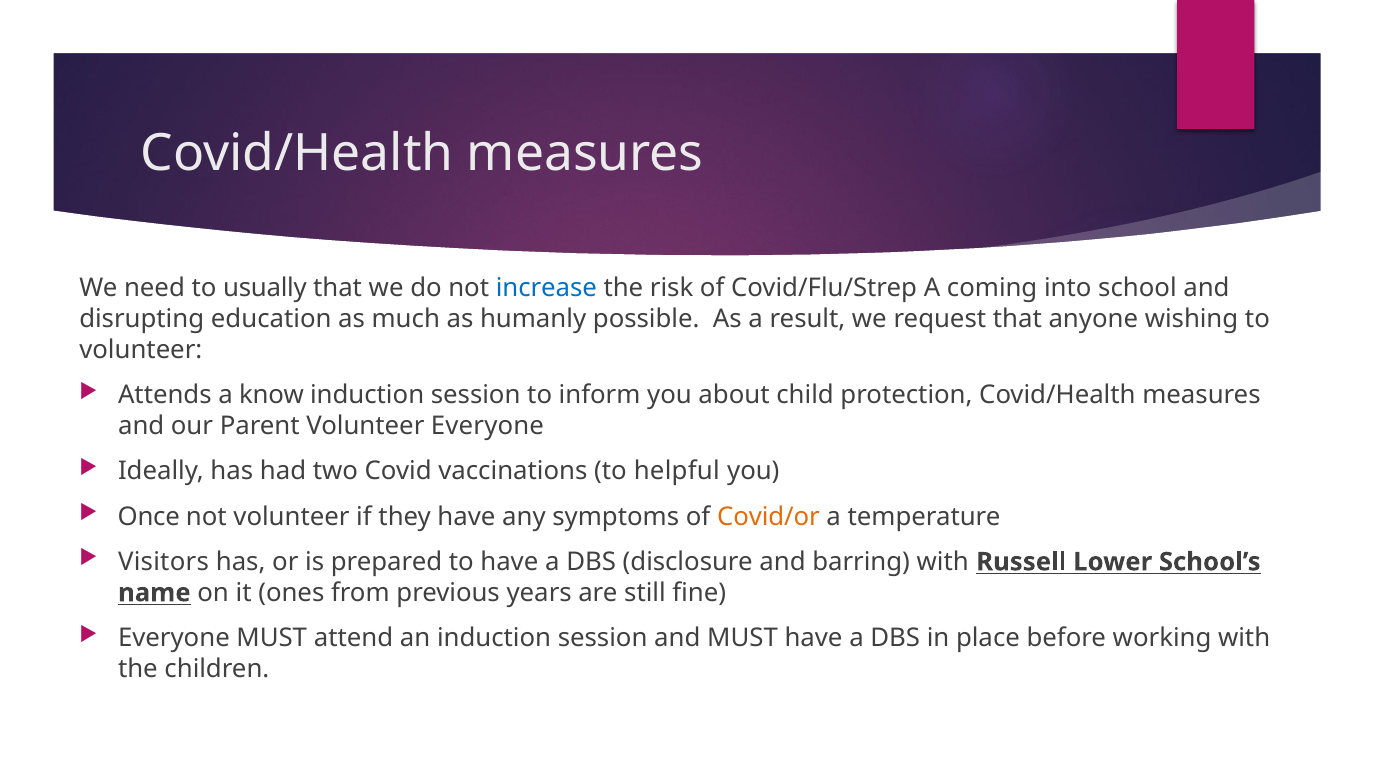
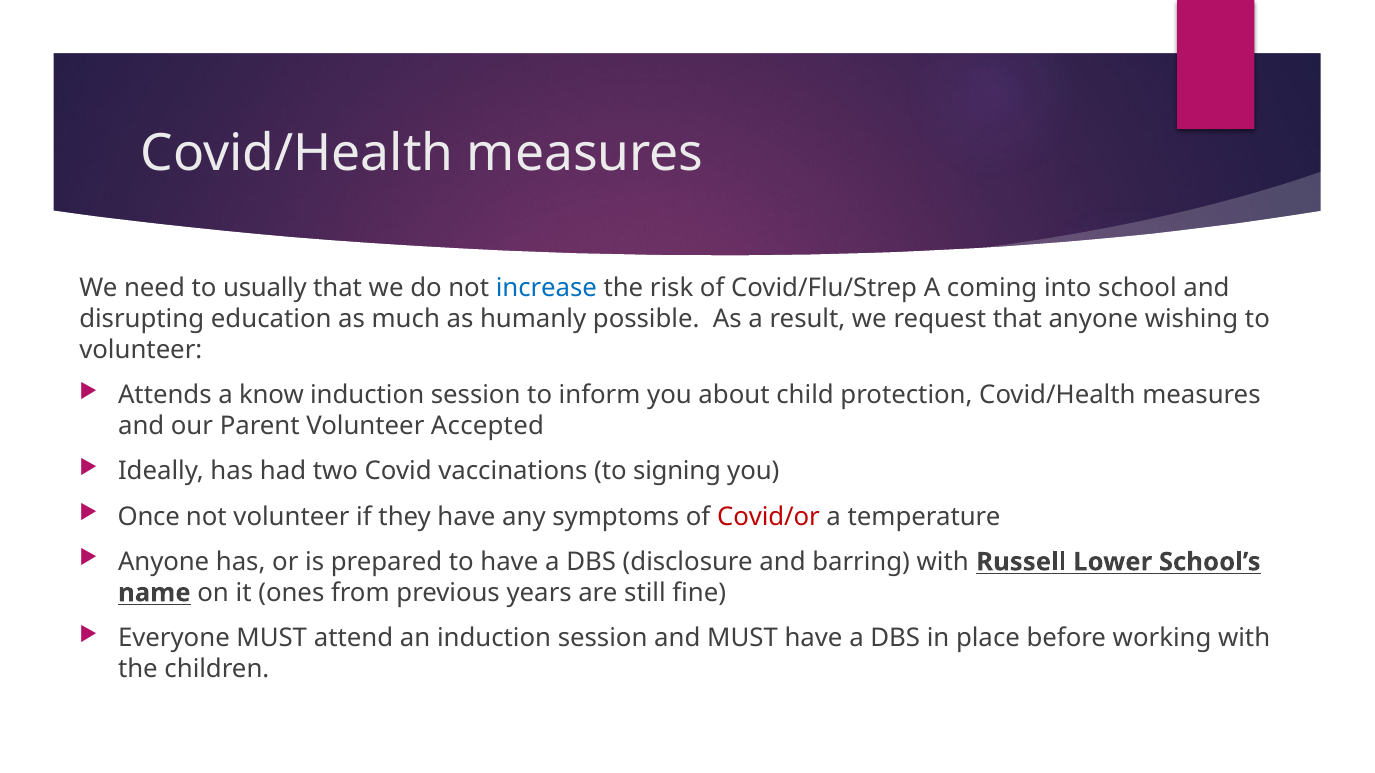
Volunteer Everyone: Everyone -> Accepted
helpful: helpful -> signing
Covid/or colour: orange -> red
Visitors at (164, 562): Visitors -> Anyone
